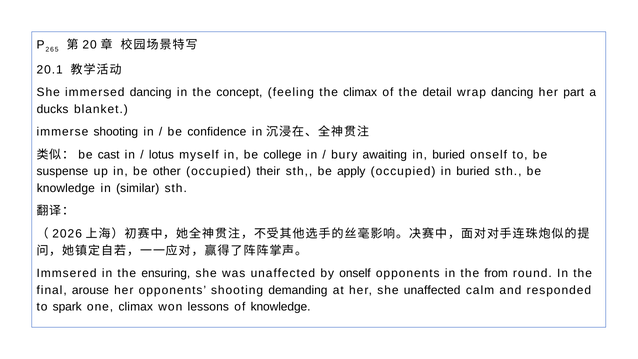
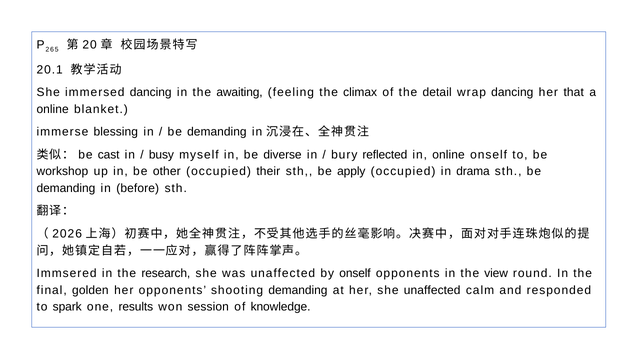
concept: concept -> awaiting
part: part -> that
ducks at (53, 109): ducks -> online
immerse shooting: shooting -> blessing
confidence at (217, 132): confidence -> demanding
lotus: lotus -> busy
college: college -> diverse
awaiting: awaiting -> reflected
buried at (449, 155): buried -> online
suspense: suspense -> workshop
occupied in buried: buried -> drama
knowledge at (66, 188): knowledge -> demanding
similar: similar -> before
ensuring: ensuring -> research
from: from -> view
arouse: arouse -> golden
one climax: climax -> results
lessons: lessons -> session
